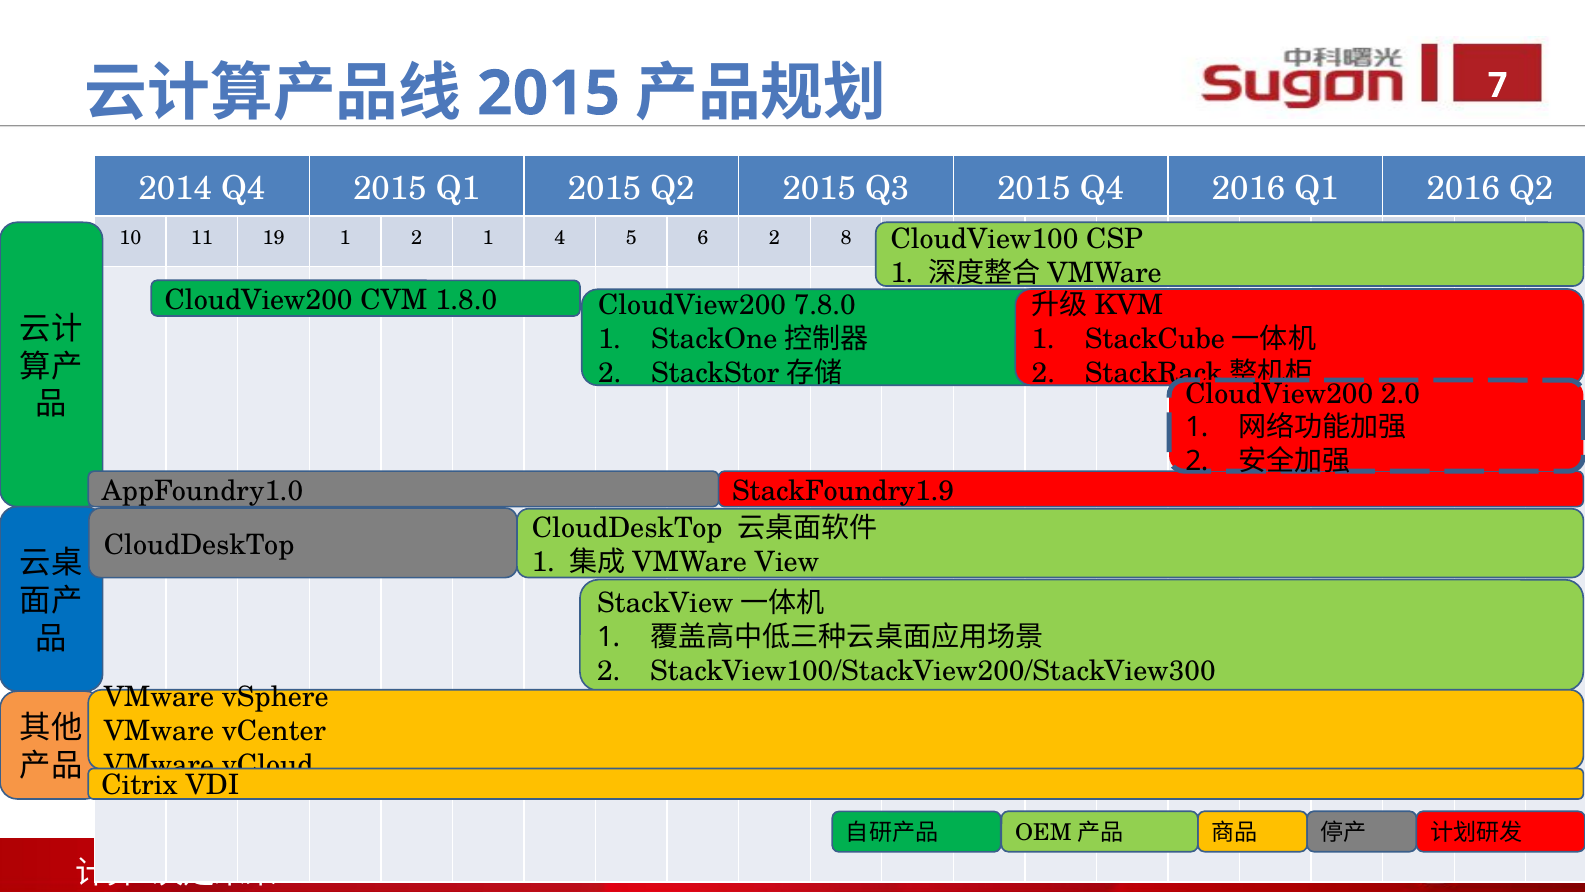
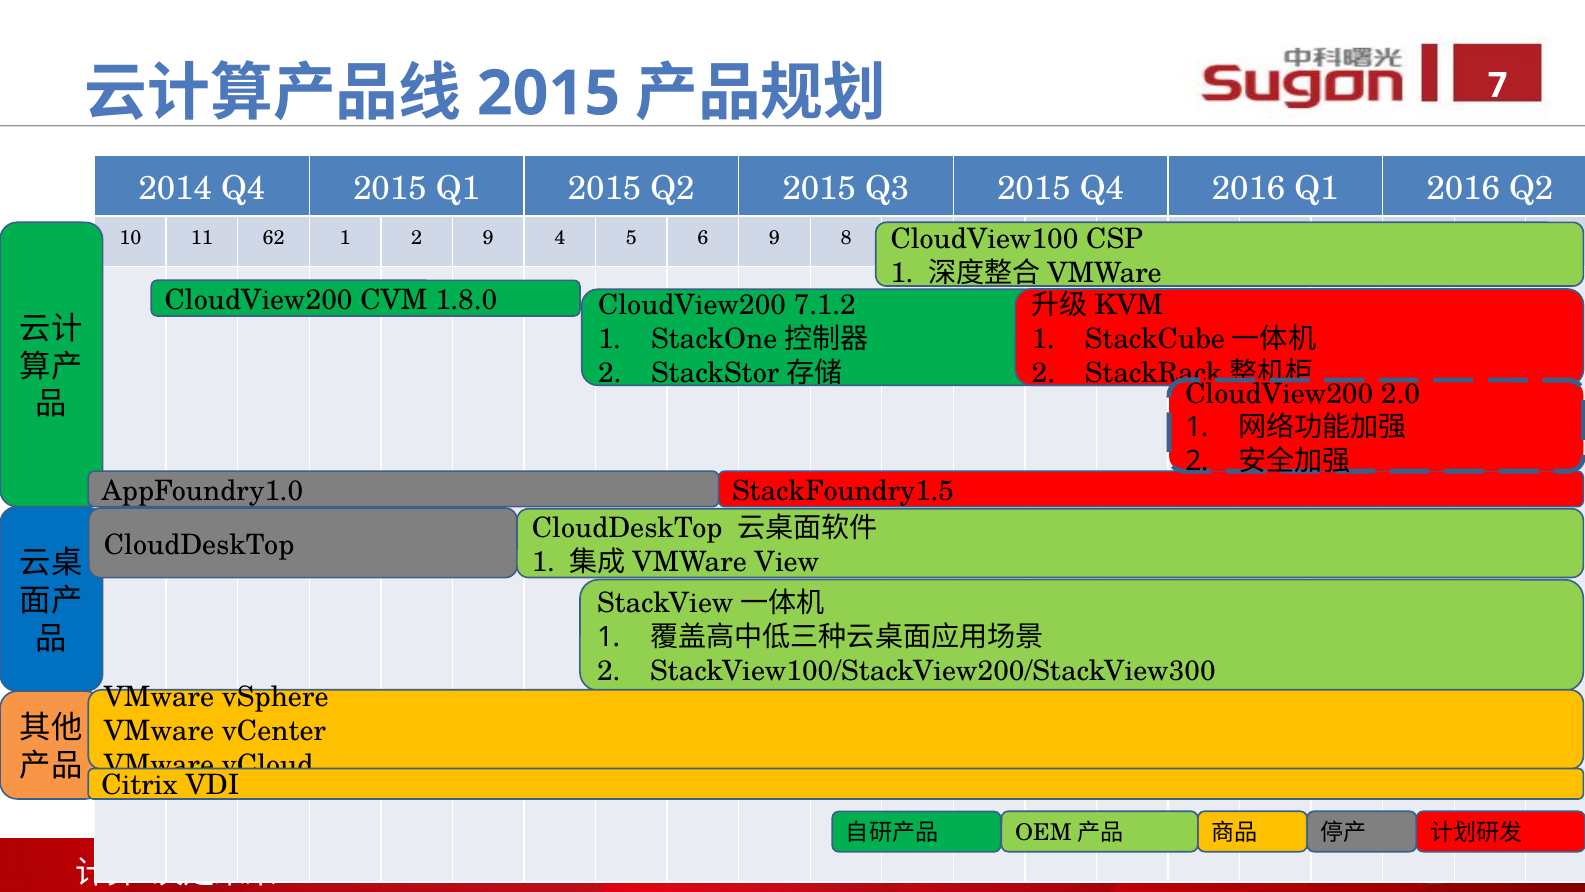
19: 19 -> 62
2 1: 1 -> 9
6 2: 2 -> 9
7.8.0: 7.8.0 -> 7.1.2
StackFoundry1.9: StackFoundry1.9 -> StackFoundry1.5
